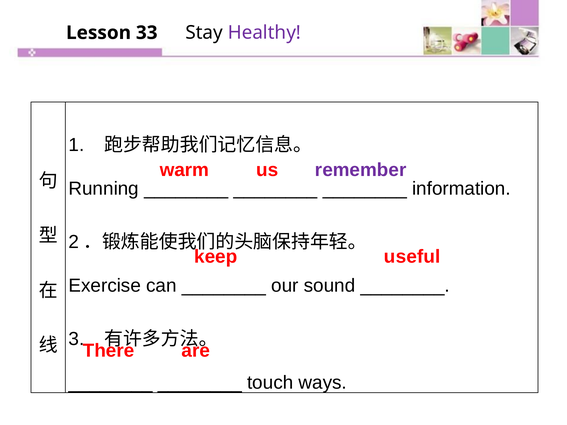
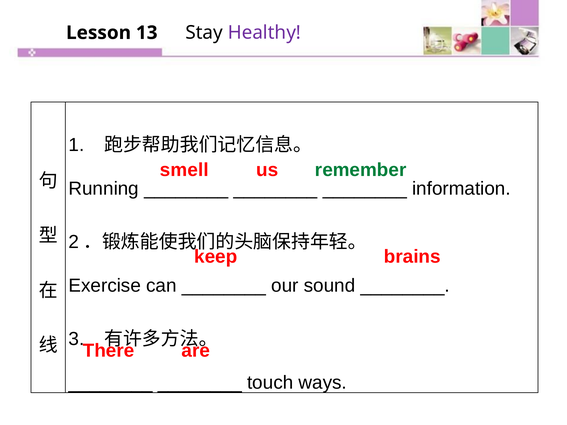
33: 33 -> 13
warm: warm -> smell
remember colour: purple -> green
useful: useful -> brains
